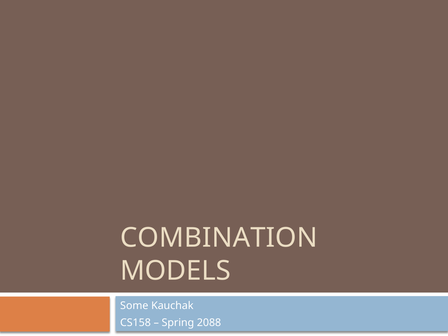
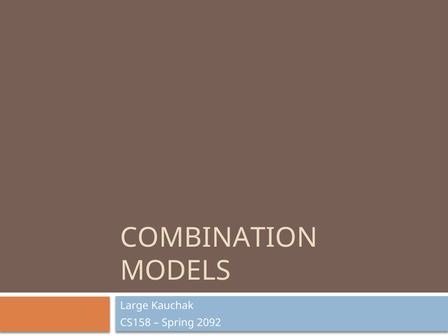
Some: Some -> Large
2088: 2088 -> 2092
